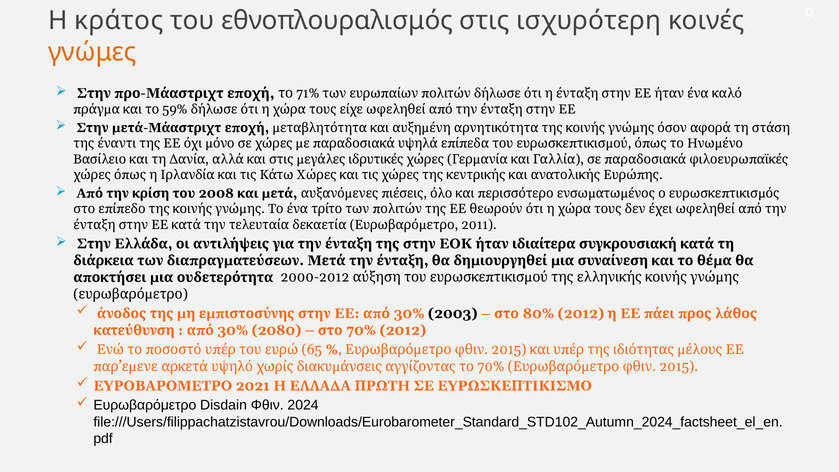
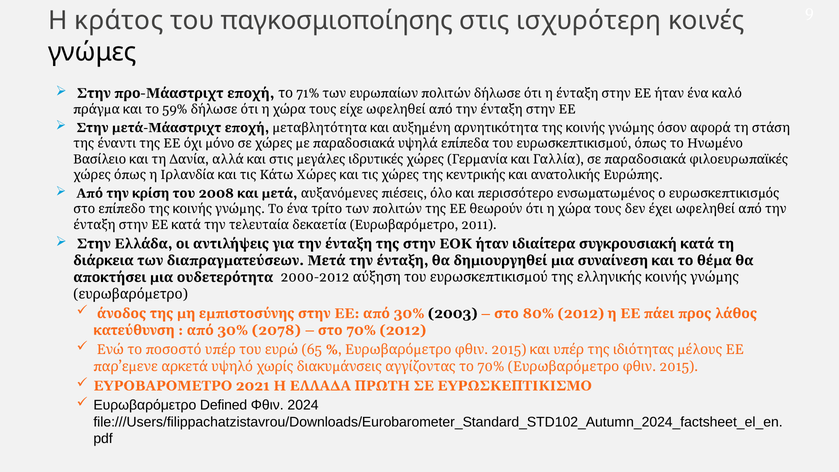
εθνοπλουραλισμός: εθνοπλουραλισμός -> παγκοσμιοποίησης
γνώμες colour: orange -> black
2080: 2080 -> 2078
Disdain: Disdain -> Defined
